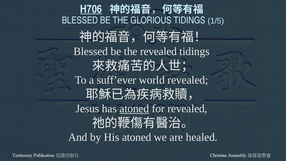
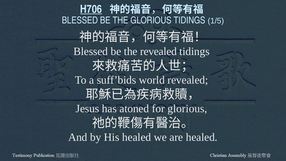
suff’ever: suff’ever -> suff’bids
atoned at (134, 109) underline: present -> none
for revealed: revealed -> glorious
His atoned: atoned -> healed
